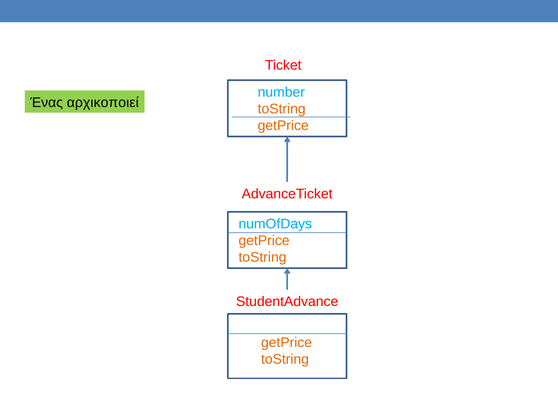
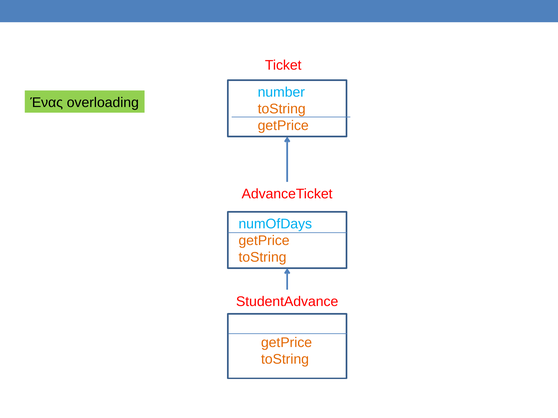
αρχικοποιεί: αρχικοποιεί -> overloading
